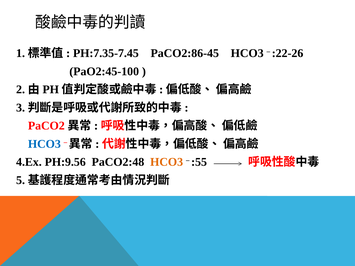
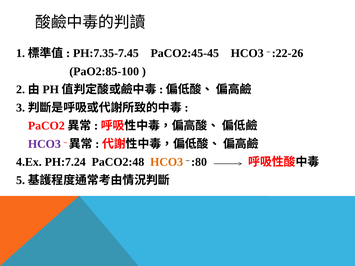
PaCO2:86-45: PaCO2:86-45 -> PaCO2:45-45
PaO2:45-100: PaO2:45-100 -> PaO2:85-100
HCO3 at (44, 144) colour: blue -> purple
PH:9.56: PH:9.56 -> PH:7.24
:55: :55 -> :80
